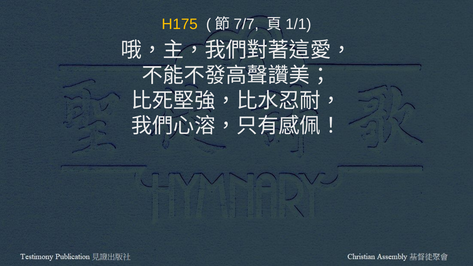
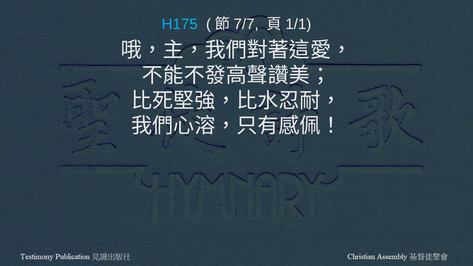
H175 colour: yellow -> light blue
